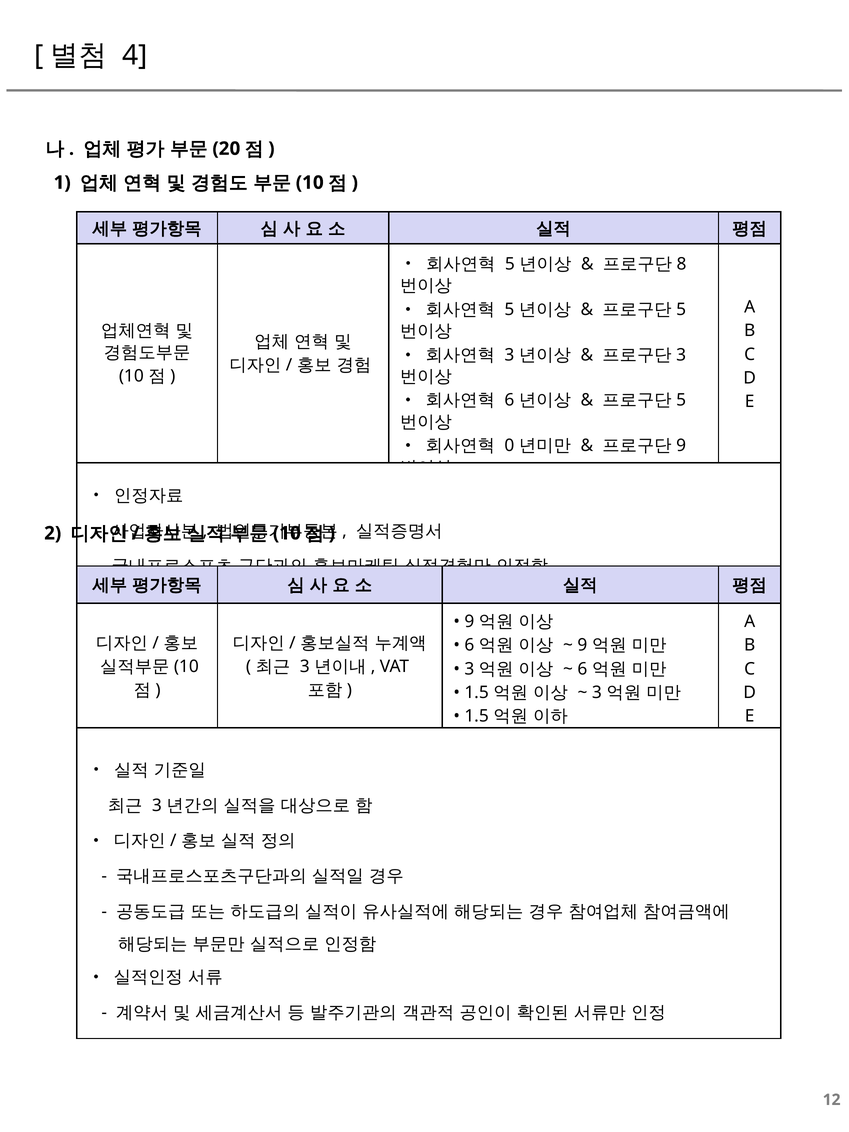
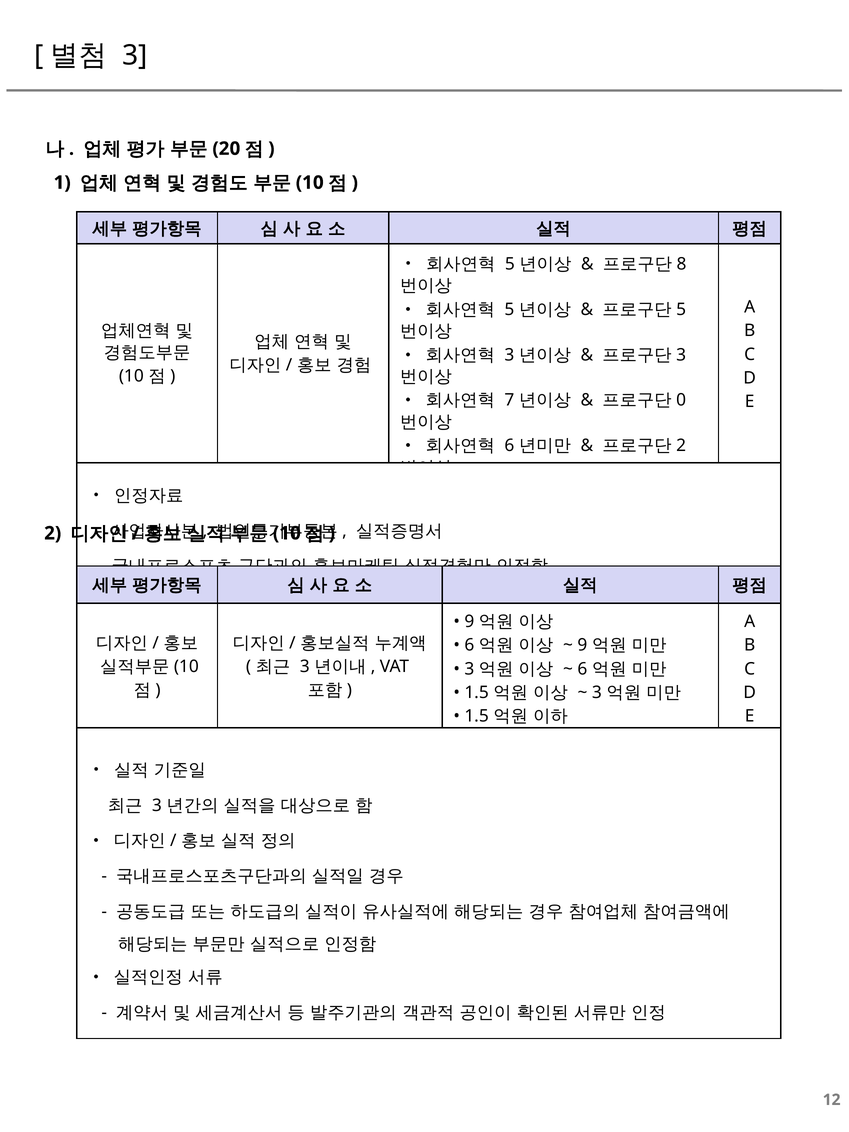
4 at (135, 55): 4 -> 3
6 at (509, 400): 6 -> 7
5 at (681, 400): 5 -> 0
0 at (509, 446): 0 -> 6
9 at (681, 446): 9 -> 2
